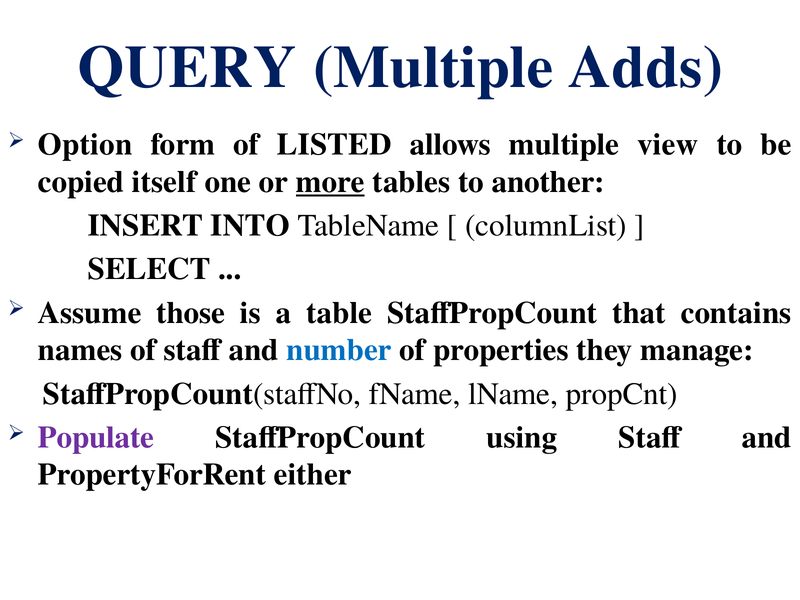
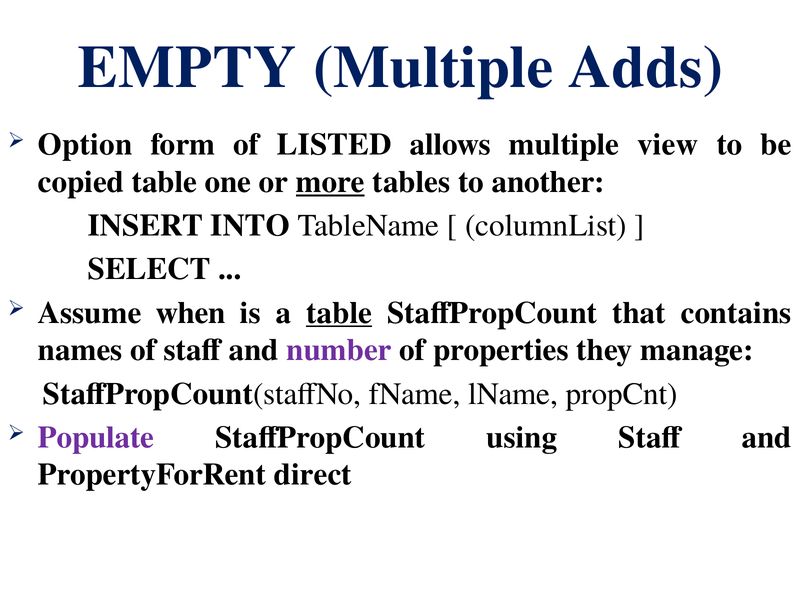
QUERY: QUERY -> EMPTY
copied itself: itself -> table
those: those -> when
table at (339, 313) underline: none -> present
number colour: blue -> purple
either: either -> direct
